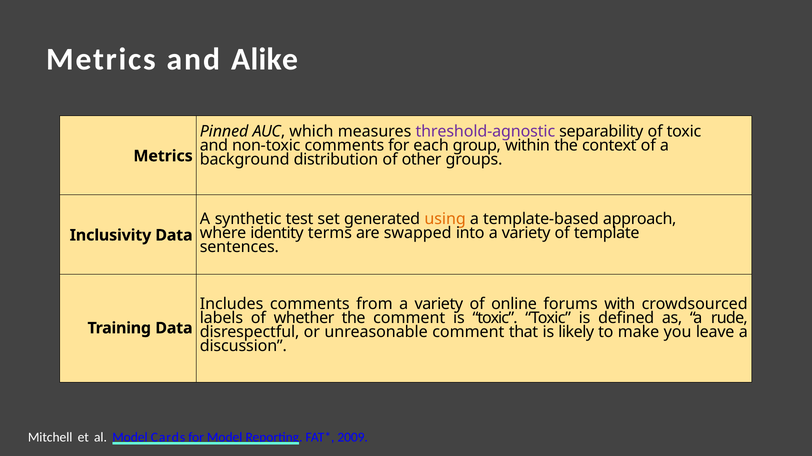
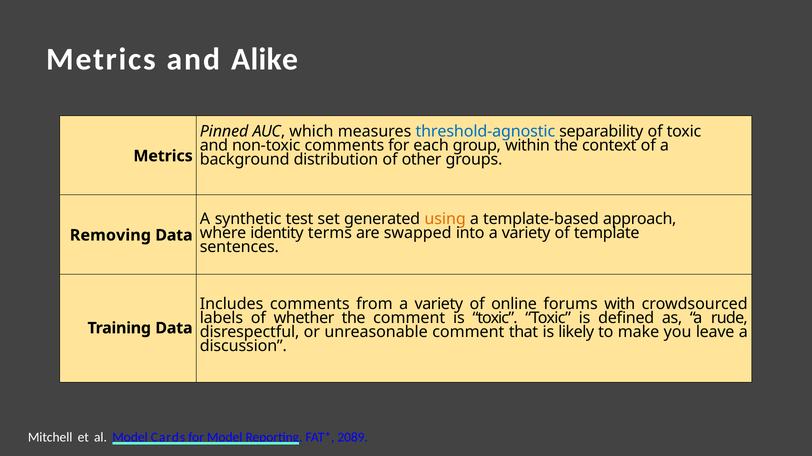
threshold-agnostic colour: purple -> blue
Inclusivity: Inclusivity -> Removing
2009: 2009 -> 2089
